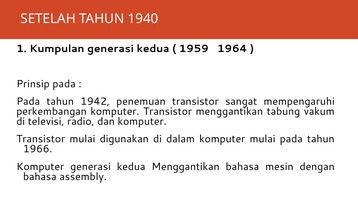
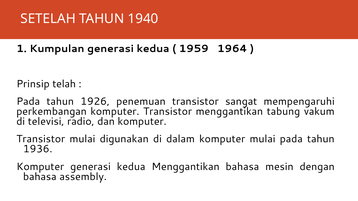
Prinsip pada: pada -> telah
1942: 1942 -> 1926
1966: 1966 -> 1936
